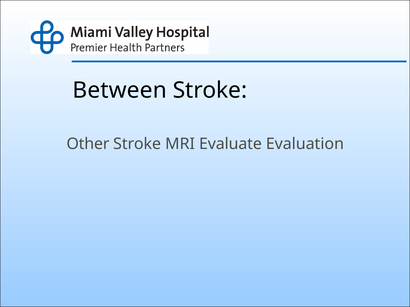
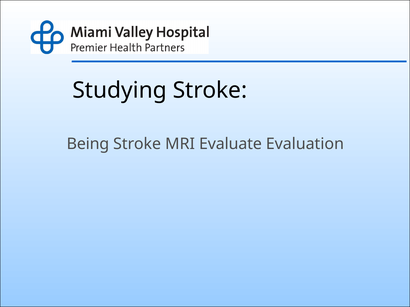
Between: Between -> Studying
Other: Other -> Being
